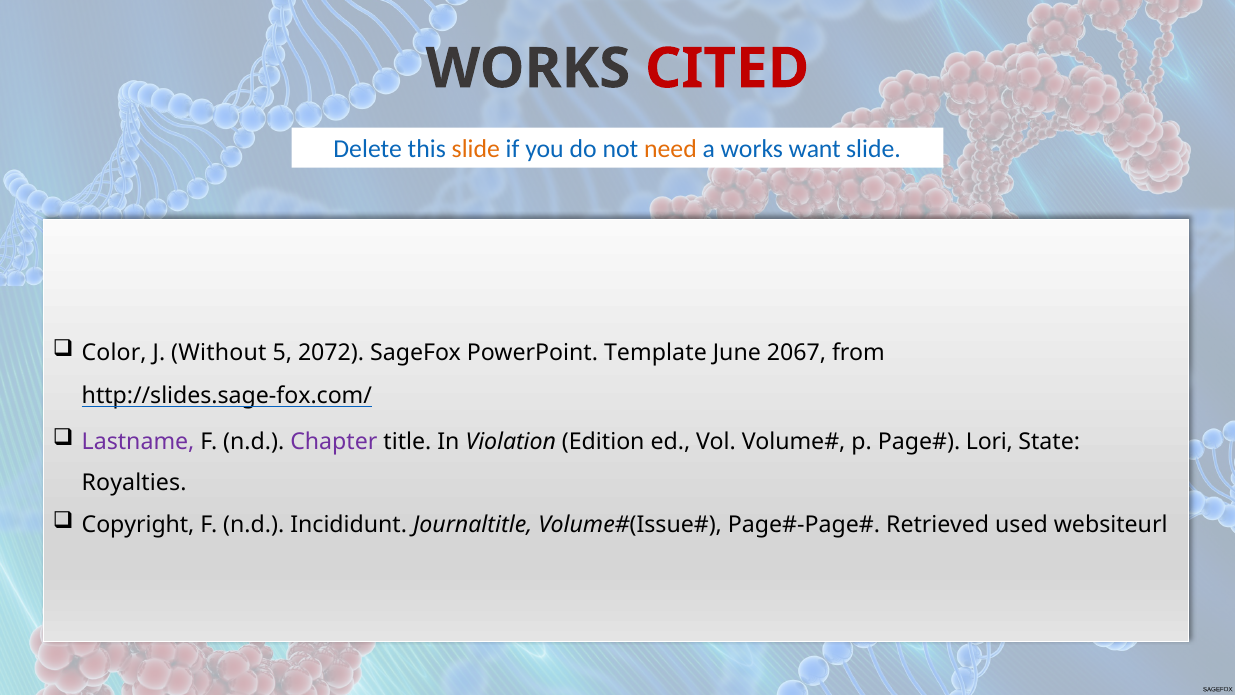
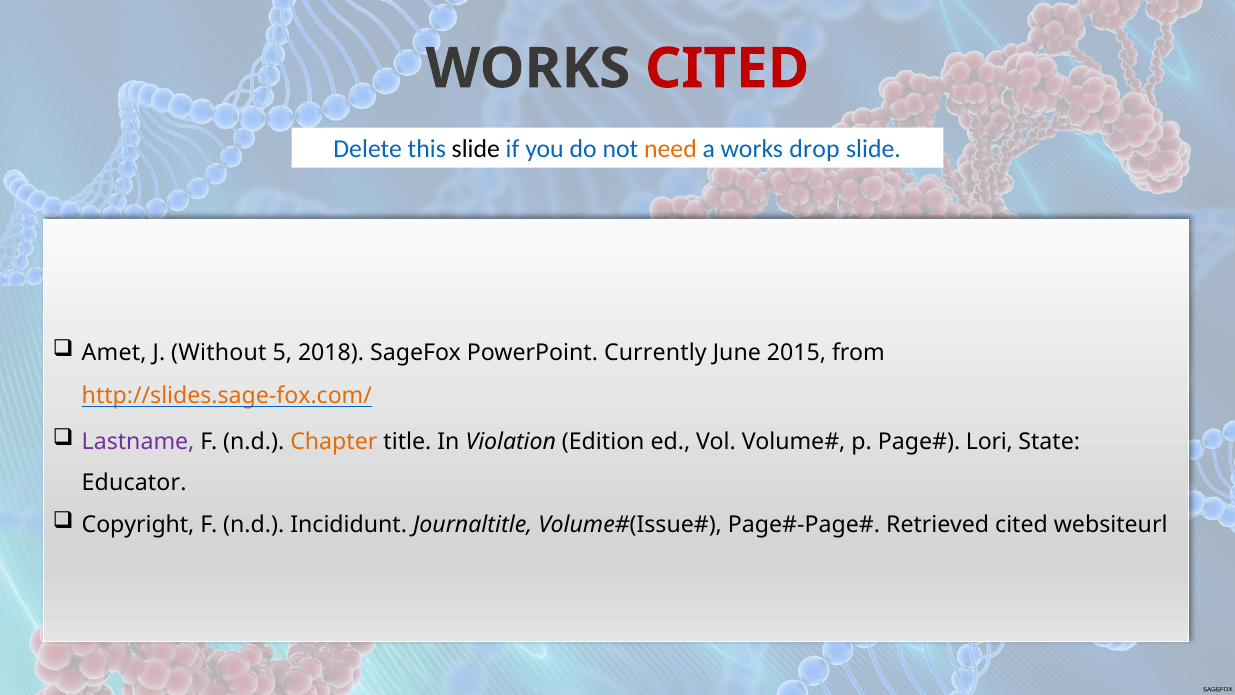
slide at (476, 149) colour: orange -> black
want: want -> drop
Color: Color -> Amet
2072: 2072 -> 2018
Template: Template -> Currently
2067: 2067 -> 2015
http://slides.sage-fox.com/ colour: black -> orange
Chapter colour: purple -> orange
Royalties: Royalties -> Educator
Retrieved used: used -> cited
